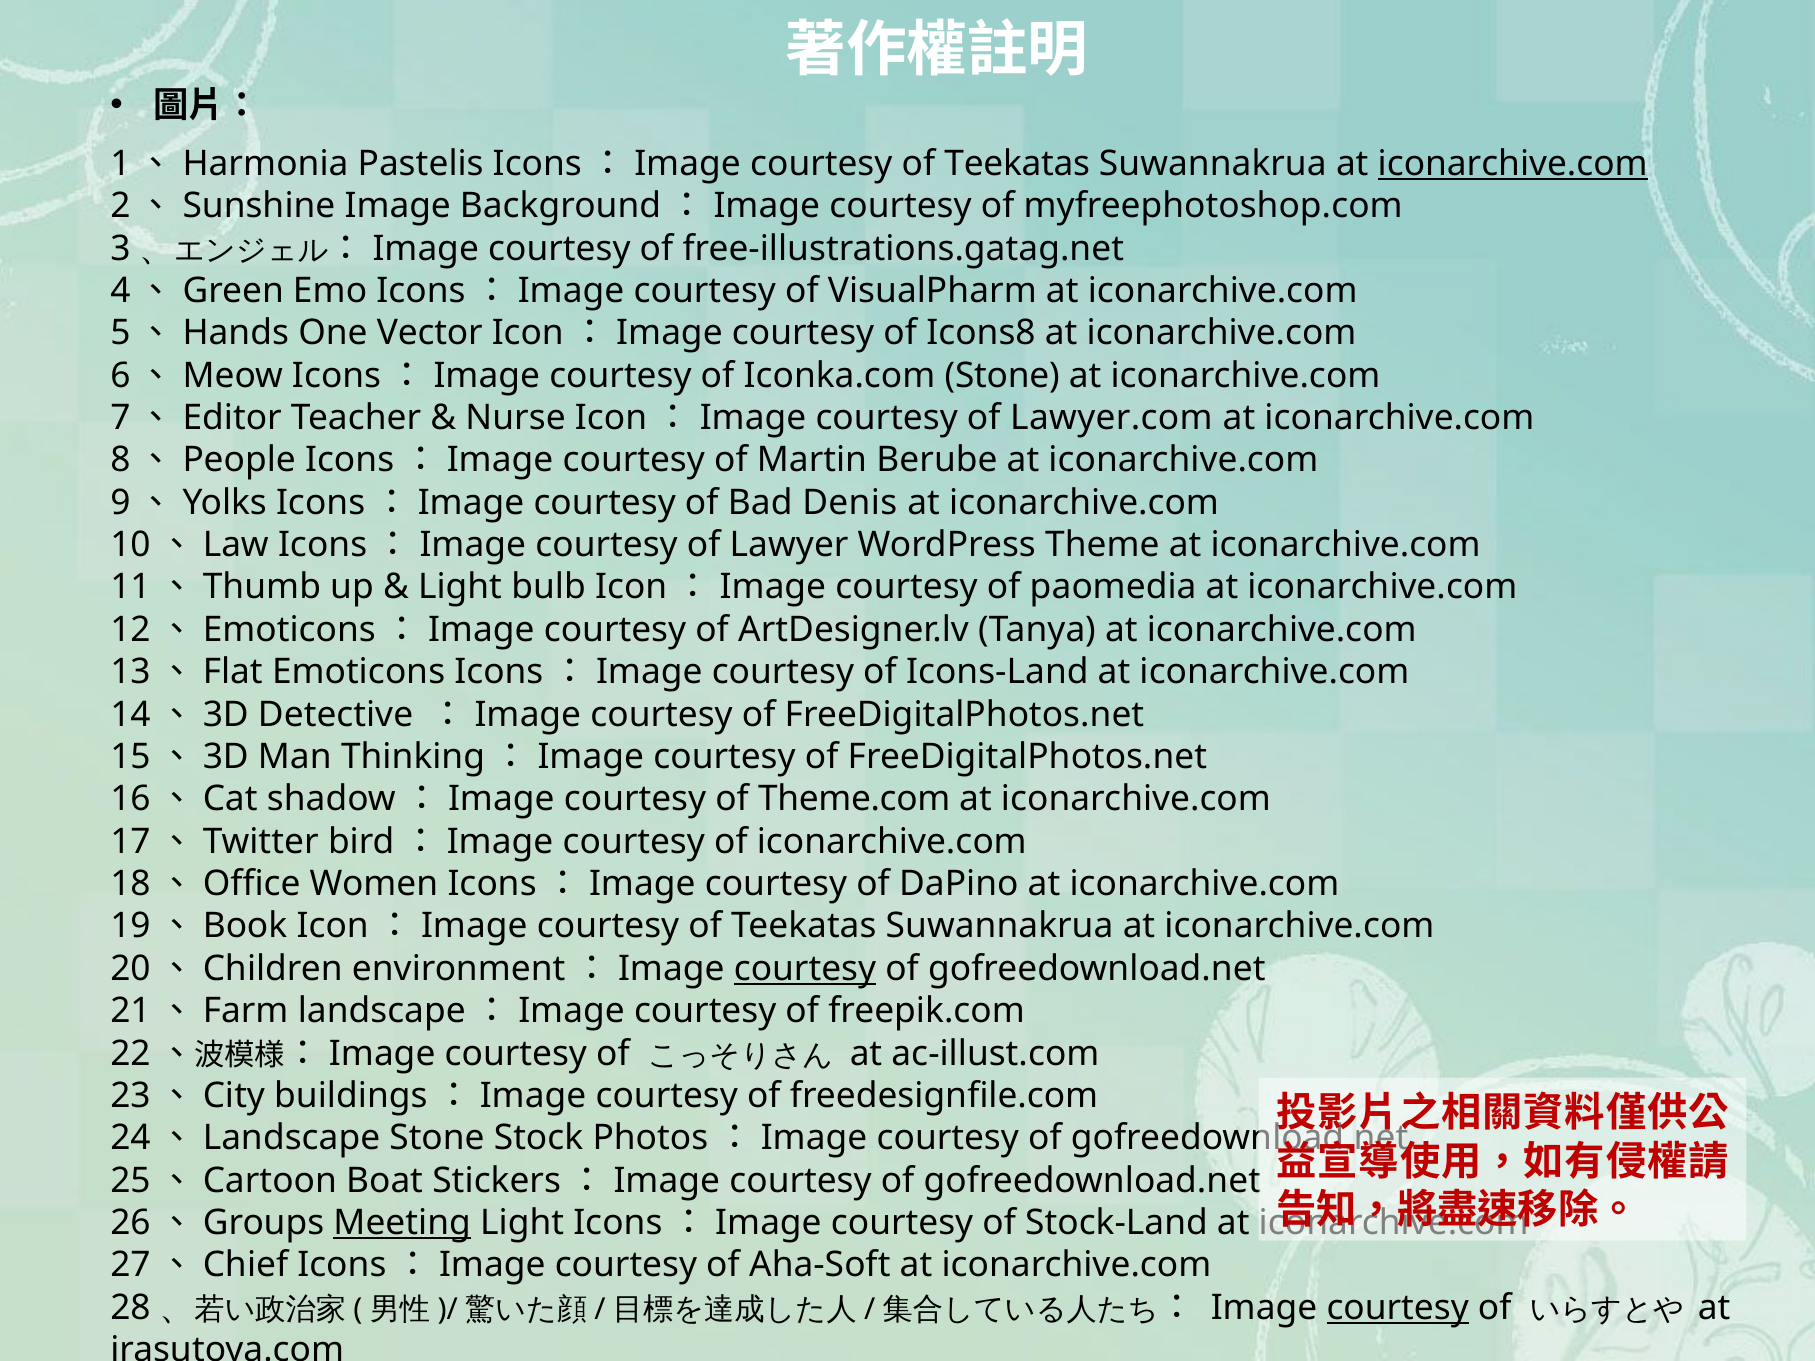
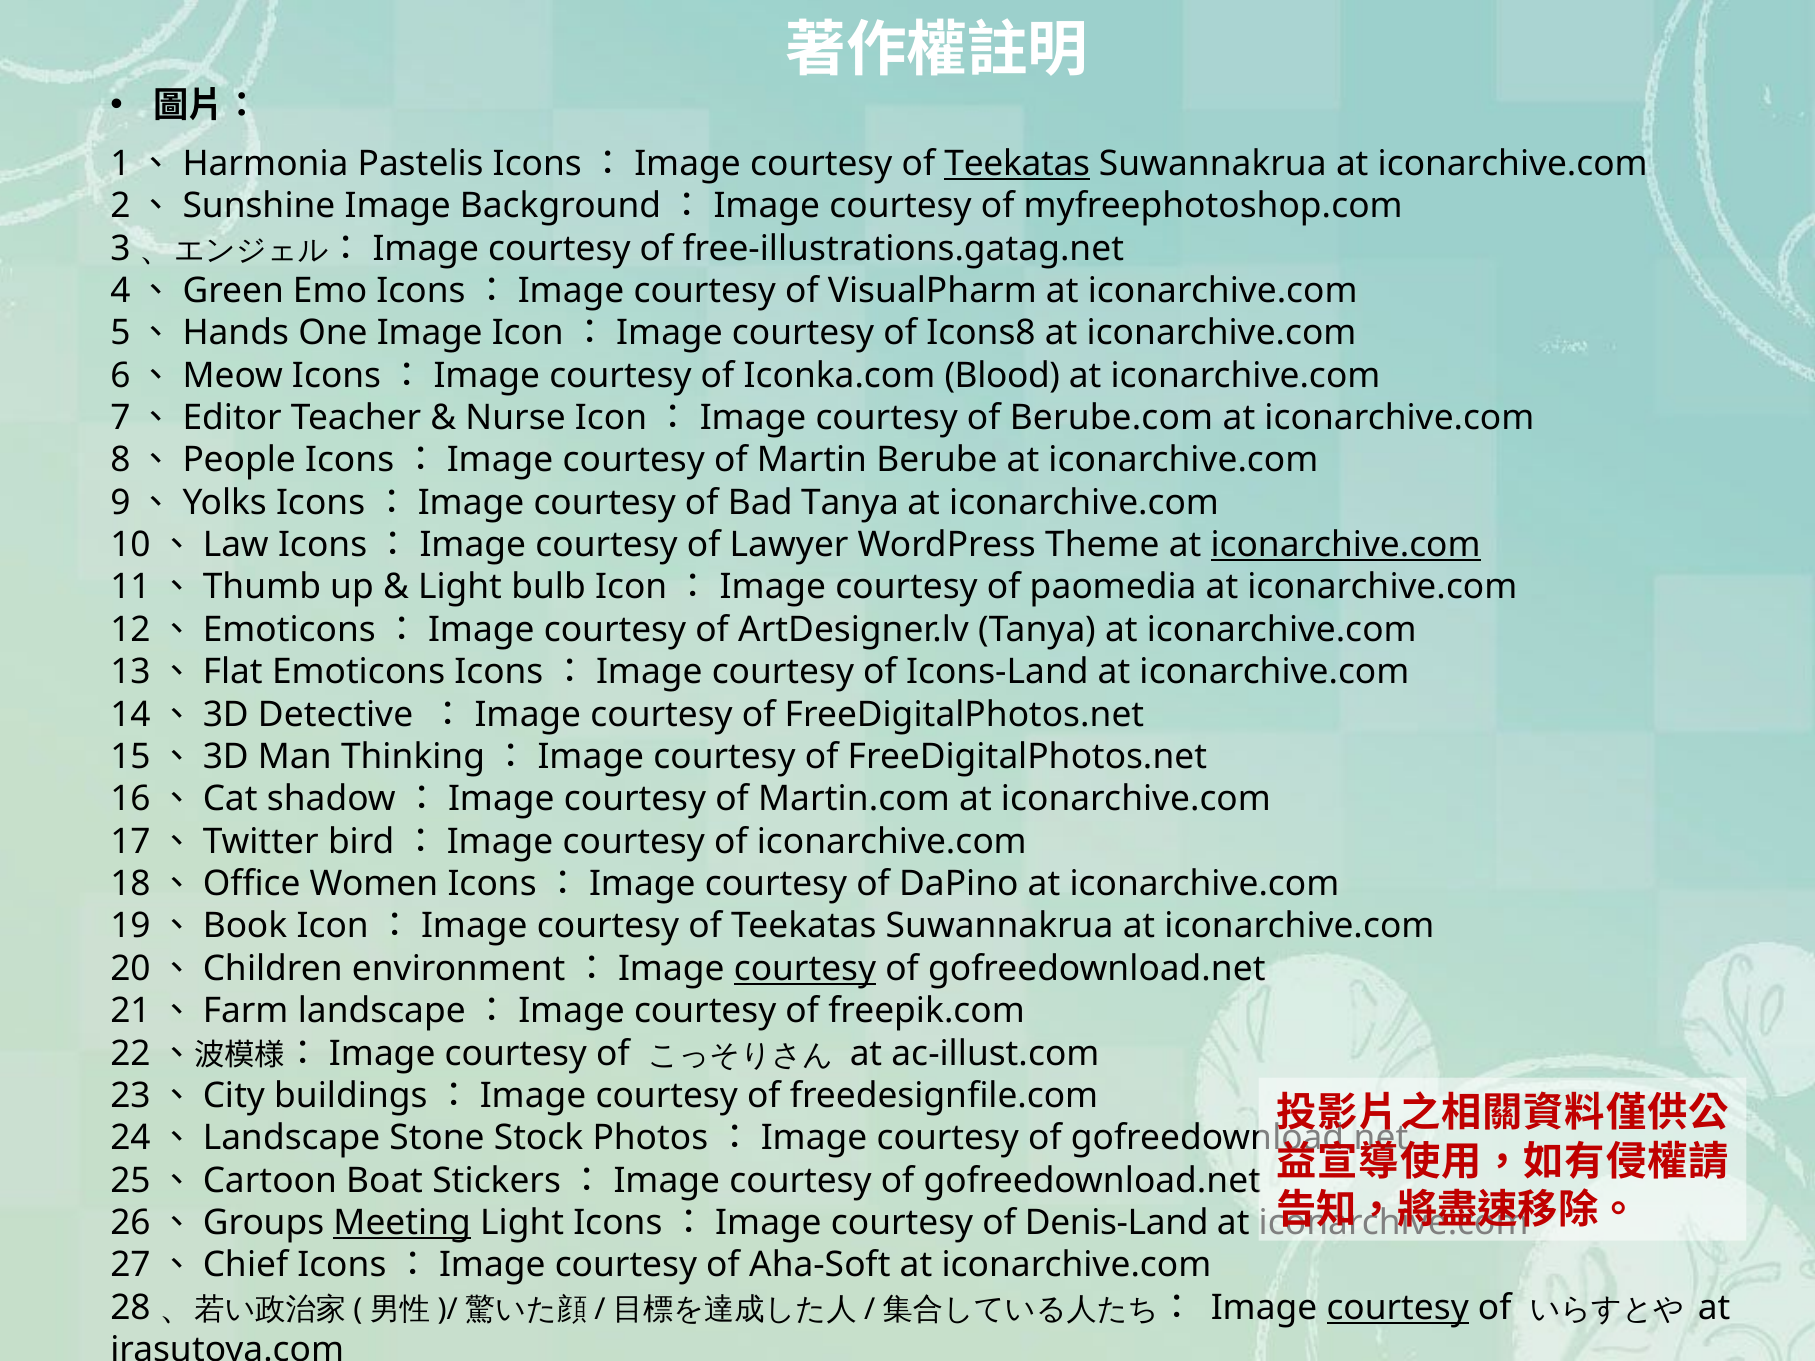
Teekatas at (1017, 164) underline: none -> present
iconarchive.com at (1513, 164) underline: present -> none
One Vector: Vector -> Image
Iconka.com Stone: Stone -> Blood
Lawyer.com: Lawyer.com -> Berube.com
Bad Denis: Denis -> Tanya
iconarchive.com at (1346, 545) underline: none -> present
Theme.com: Theme.com -> Martin.com
Stock-Land: Stock-Land -> Denis-Land
